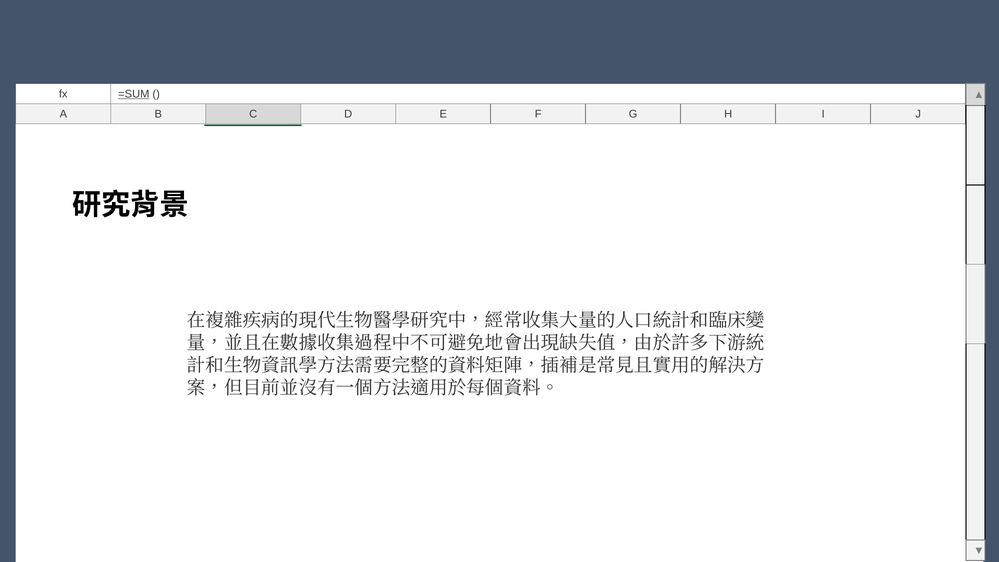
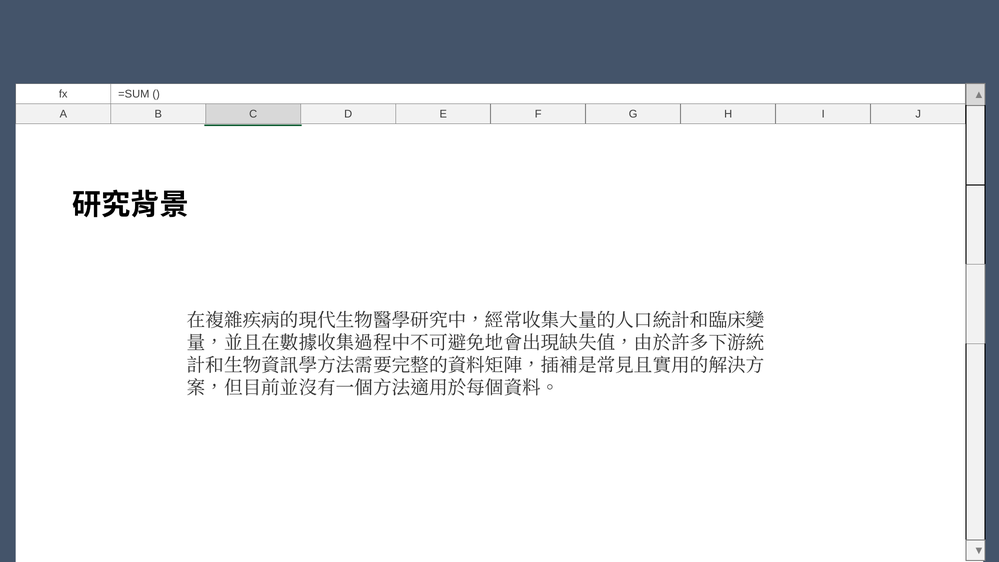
=SUM underline: present -> none
